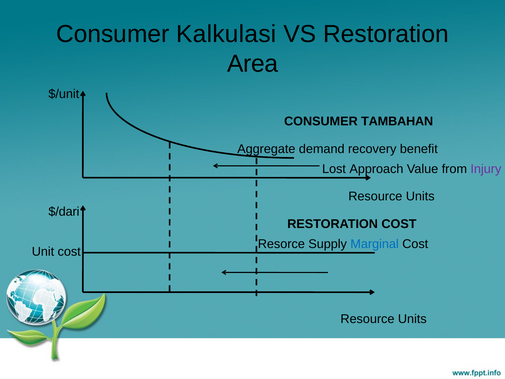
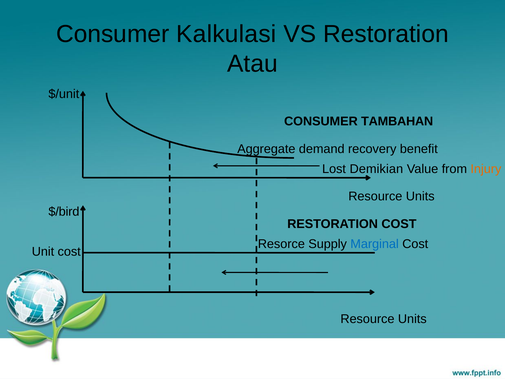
Area: Area -> Atau
Approach: Approach -> Demikian
Injury colour: purple -> orange
$/dari: $/dari -> $/bird
